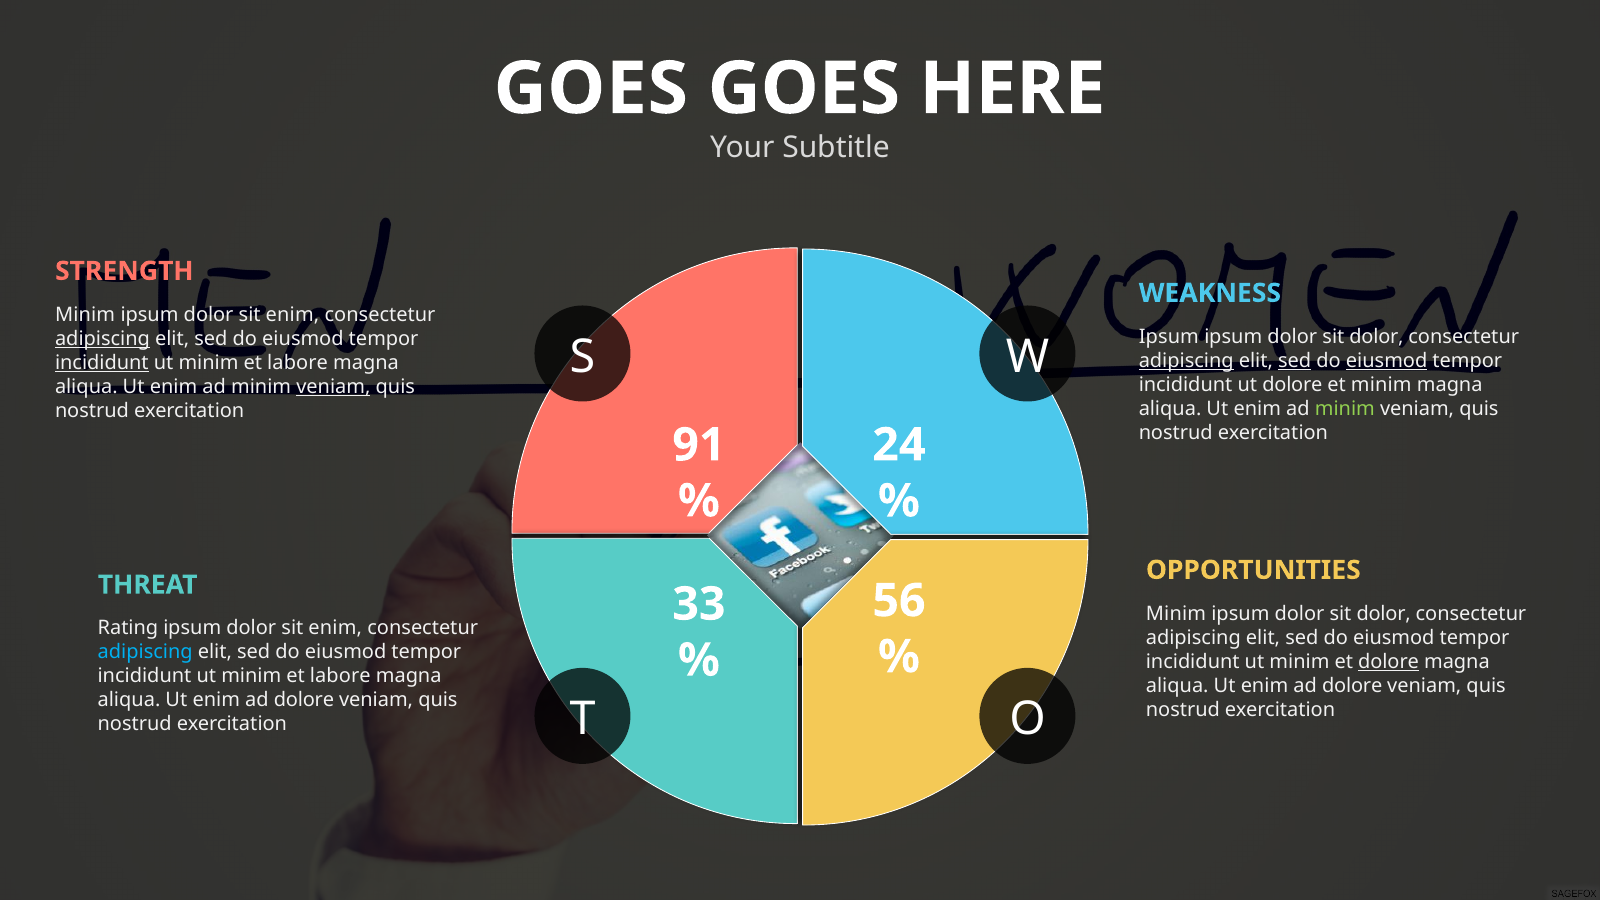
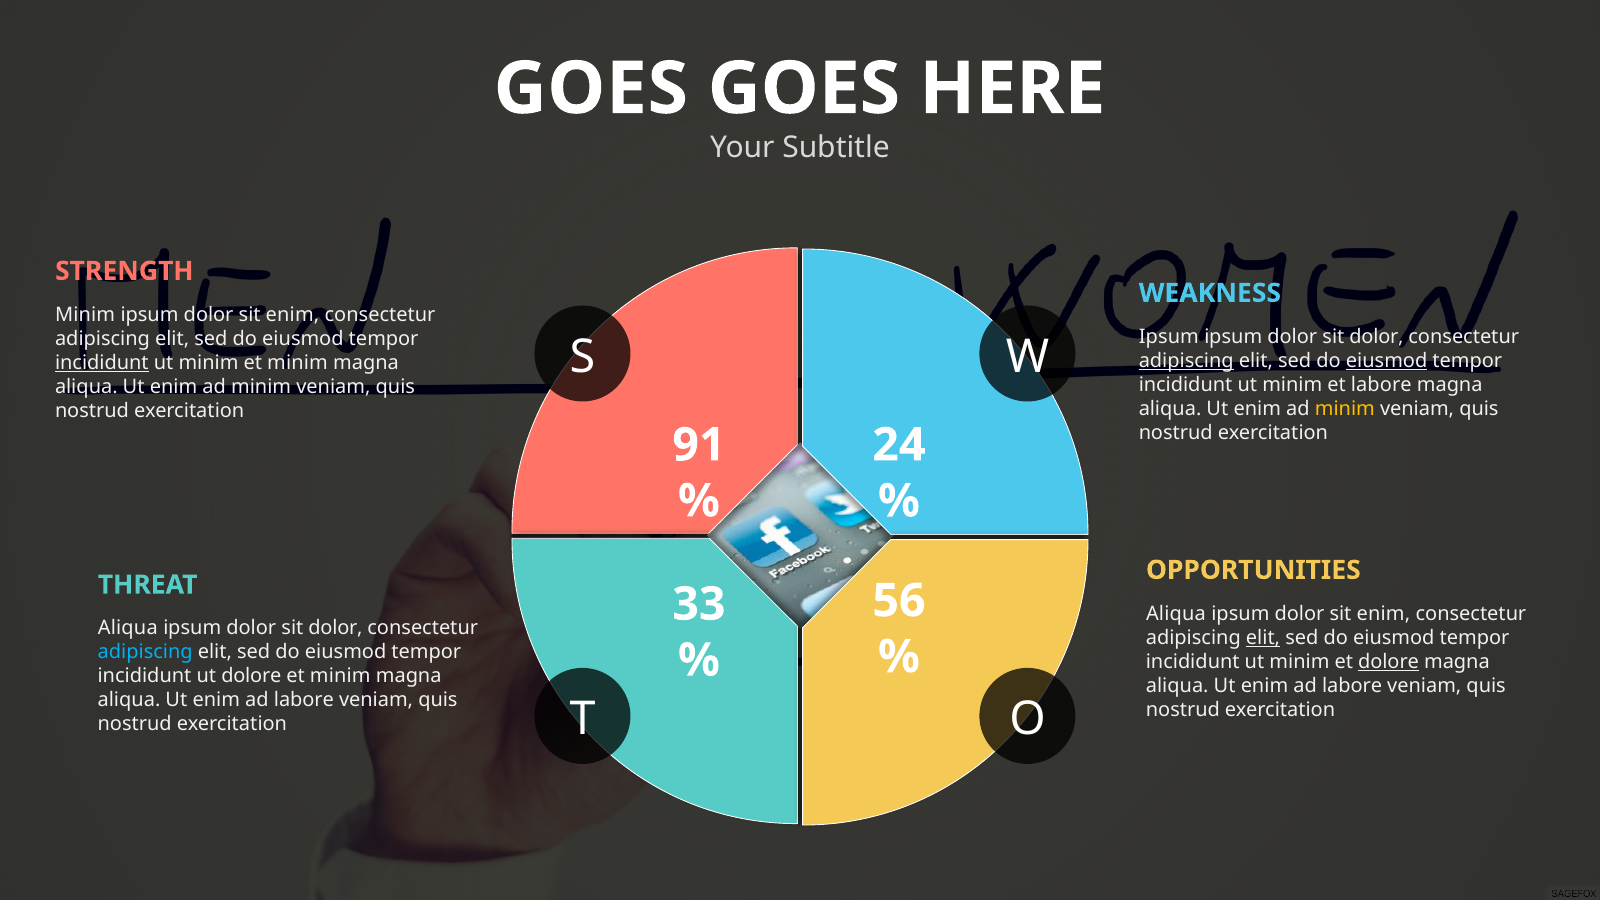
adipiscing at (103, 339) underline: present -> none
sed at (1295, 361) underline: present -> none
labore at (298, 363): labore -> minim
dolore at (1292, 385): dolore -> minim
et minim: minim -> labore
veniam at (333, 387) underline: present -> none
minim at (1345, 409) colour: light green -> yellow
Minim at (1176, 614): Minim -> Aliqua
dolor at (1384, 614): dolor -> enim
Rating at (128, 628): Rating -> Aliqua
enim at (335, 628): enim -> dolor
elit at (1263, 638) underline: none -> present
minim at (251, 676): minim -> dolore
labore at (340, 676): labore -> minim
dolore at (1352, 686): dolore -> labore
dolore at (304, 700): dolore -> labore
